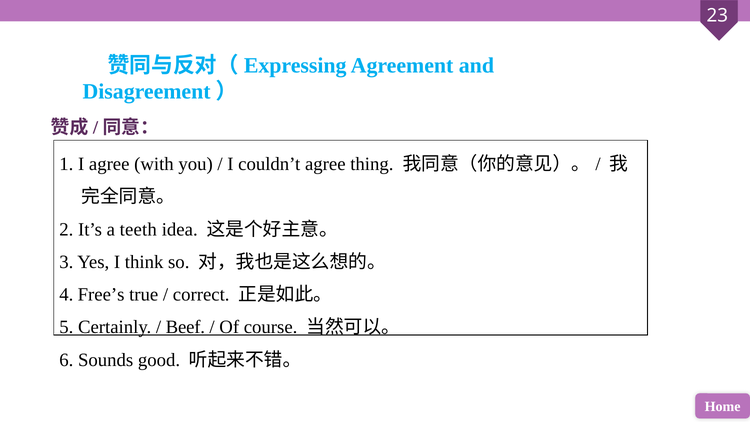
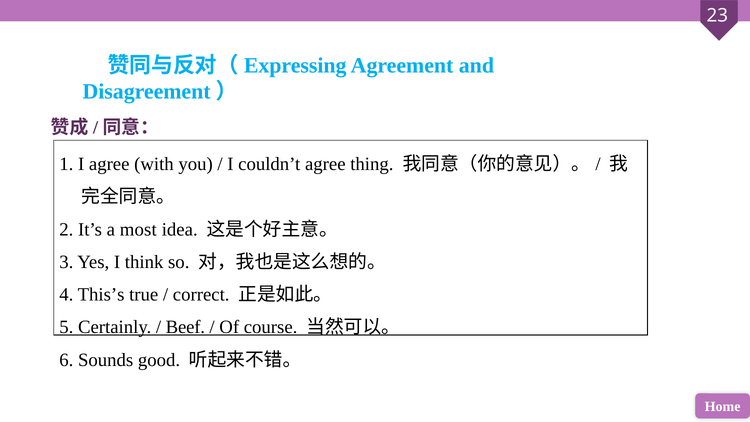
teeth: teeth -> most
Free’s: Free’s -> This’s
